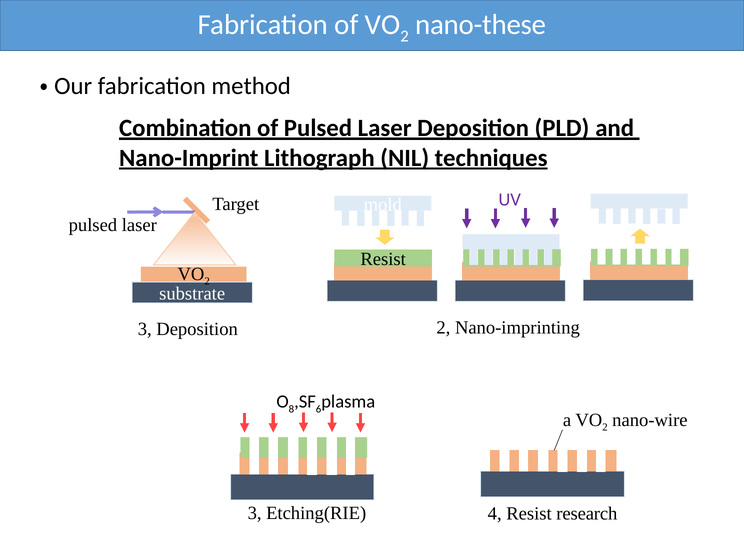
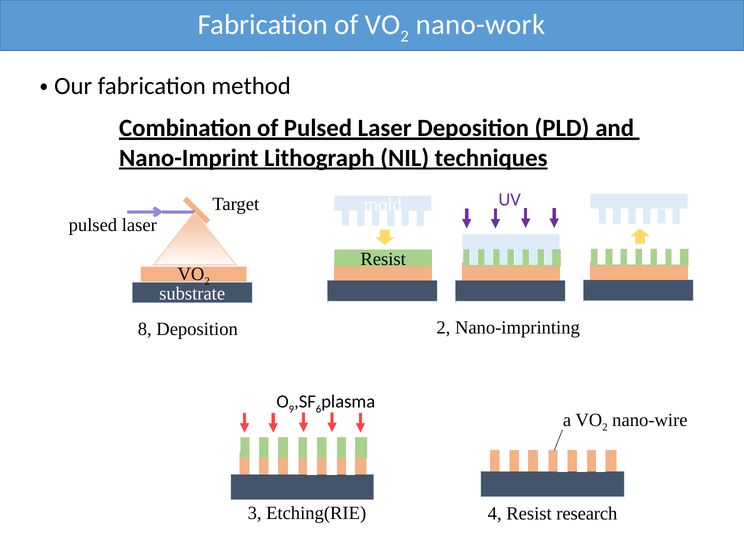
nano-these: nano-these -> nano-work
3 at (145, 329): 3 -> 8
8: 8 -> 9
